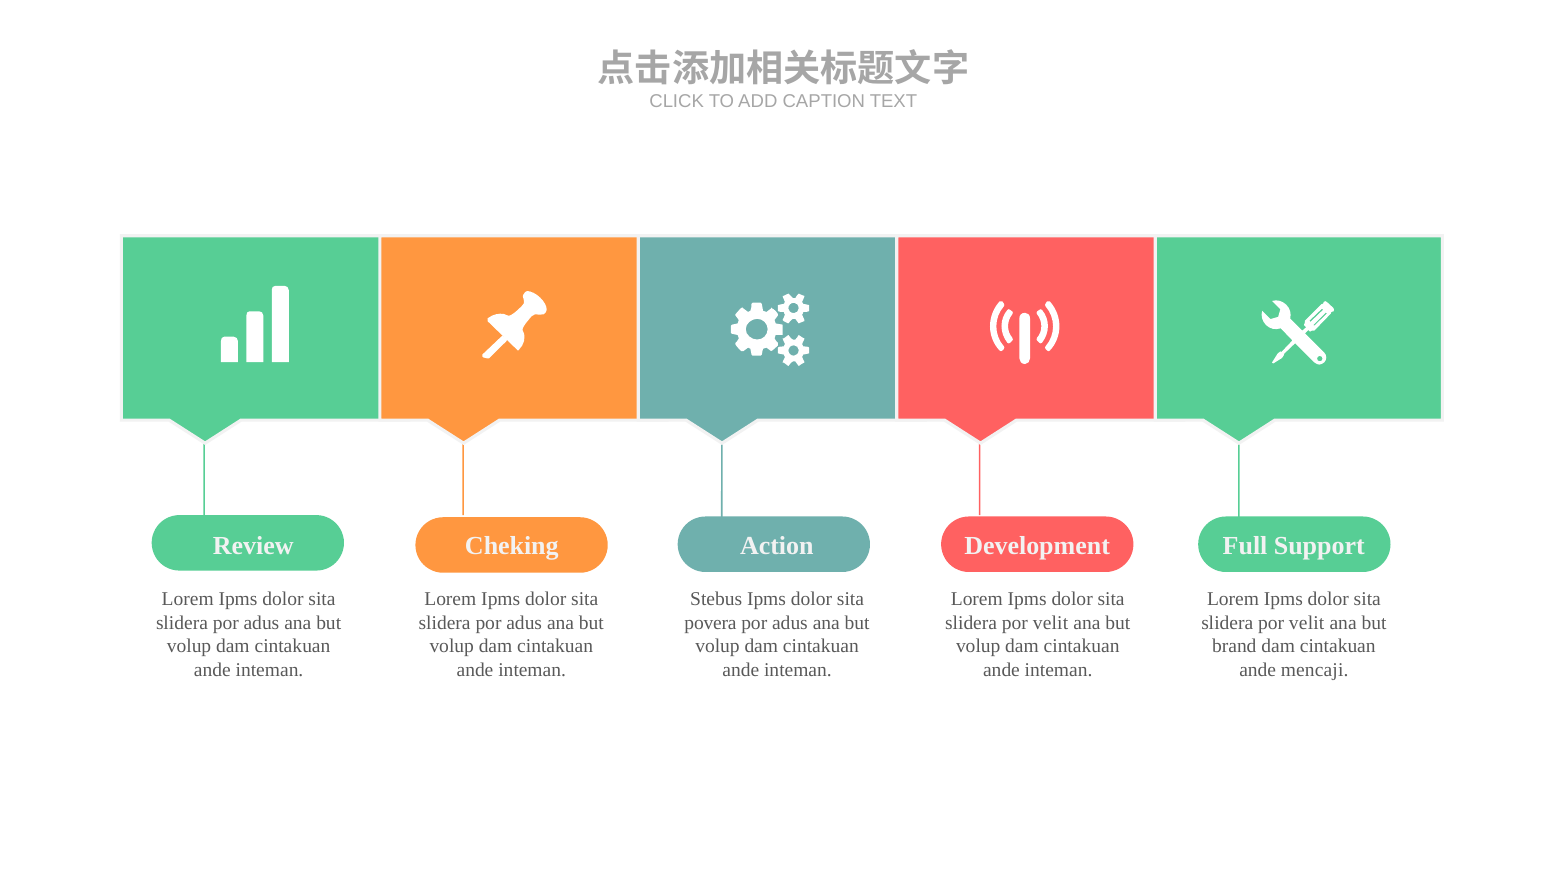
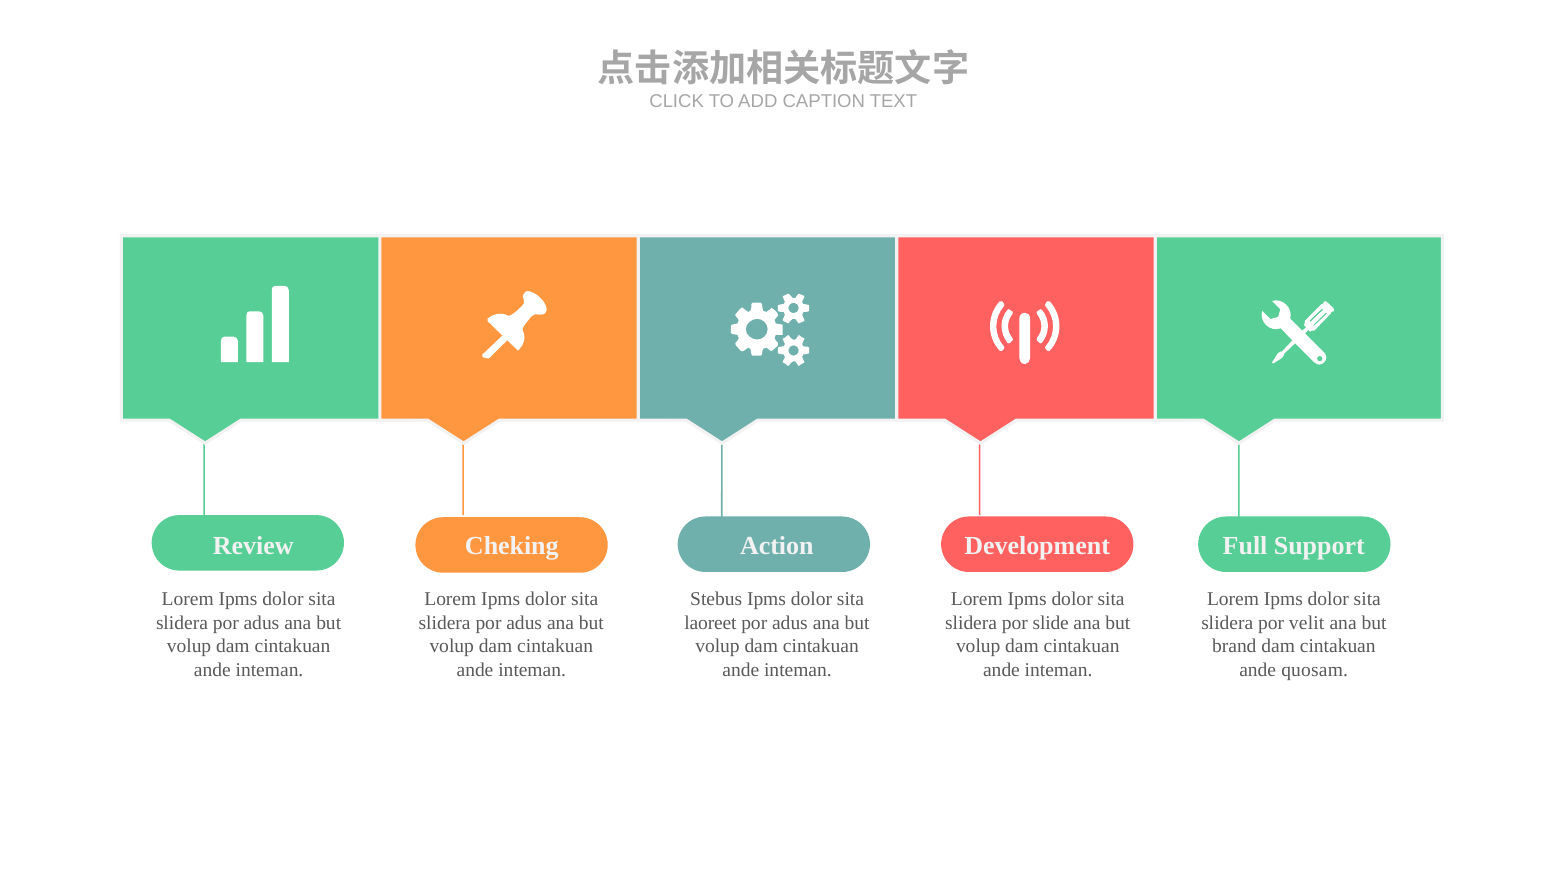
povera: povera -> laoreet
velit at (1051, 623): velit -> slide
mencaji: mencaji -> quosam
